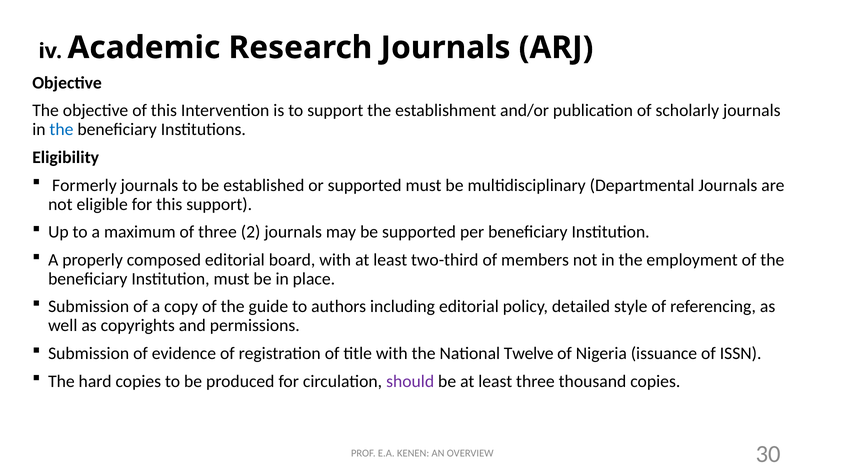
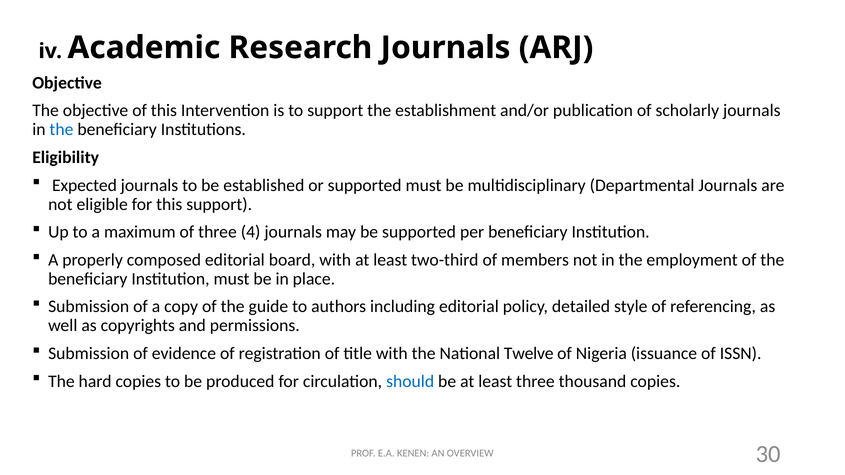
Formerly: Formerly -> Expected
2: 2 -> 4
should colour: purple -> blue
